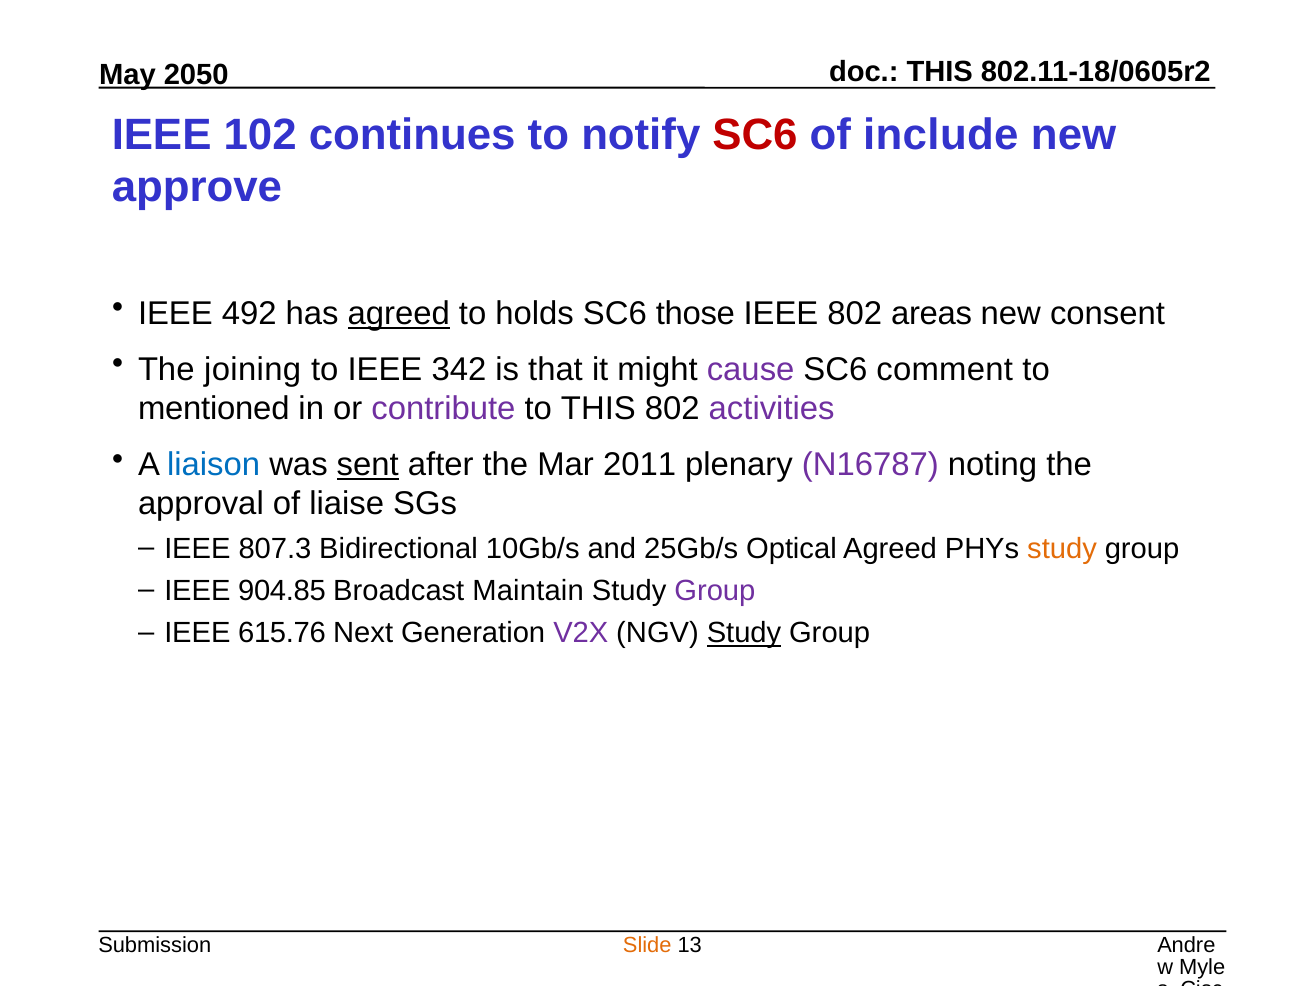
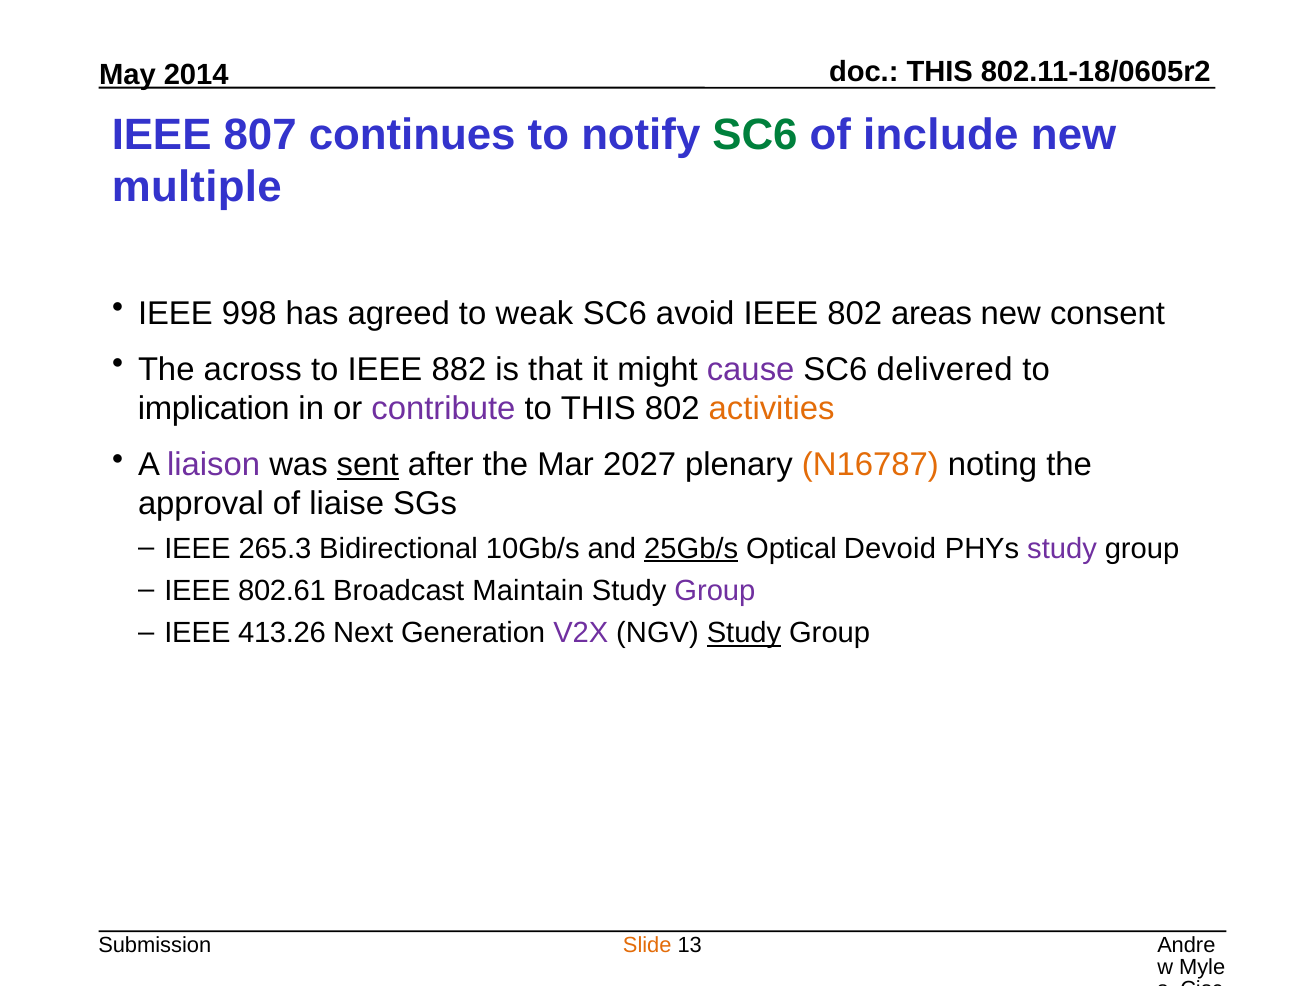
2050: 2050 -> 2014
102: 102 -> 807
SC6 at (755, 135) colour: red -> green
approve: approve -> multiple
492: 492 -> 998
agreed at (399, 313) underline: present -> none
holds: holds -> weak
those: those -> avoid
joining: joining -> across
342: 342 -> 882
comment: comment -> delivered
mentioned: mentioned -> implication
activities colour: purple -> orange
liaison colour: blue -> purple
2011: 2011 -> 2027
N16787 colour: purple -> orange
807.3: 807.3 -> 265.3
25Gb/s underline: none -> present
Optical Agreed: Agreed -> Devoid
study at (1062, 548) colour: orange -> purple
904.85: 904.85 -> 802.61
615.76: 615.76 -> 413.26
